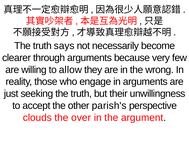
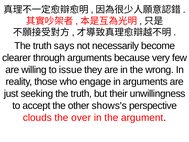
allow: allow -> issue
parish's: parish's -> shows's
